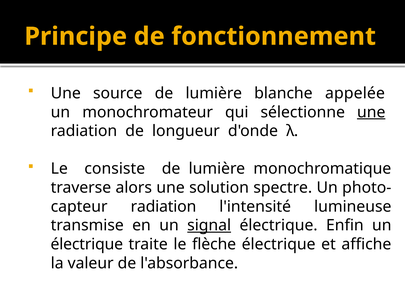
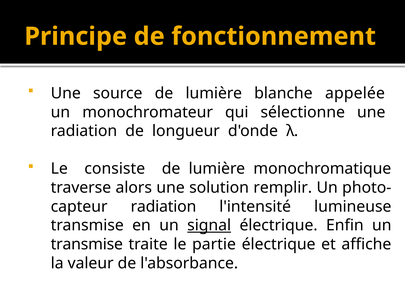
une at (371, 112) underline: present -> none
spectre: spectre -> remplir
électrique at (87, 244): électrique -> transmise
flèche: flèche -> partie
